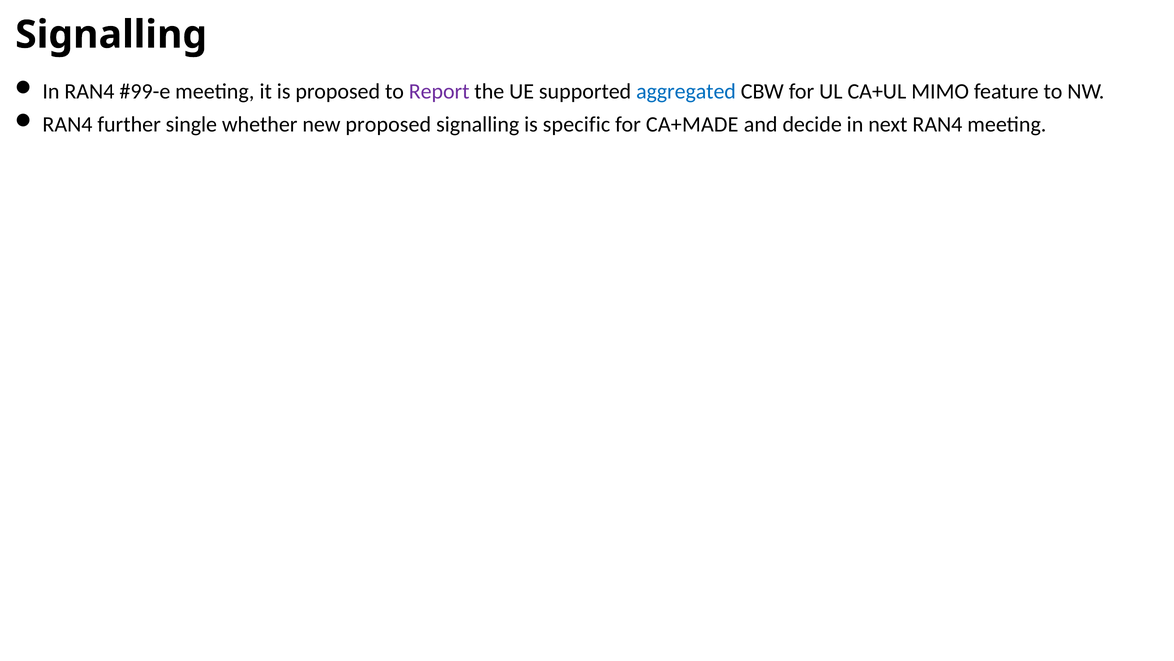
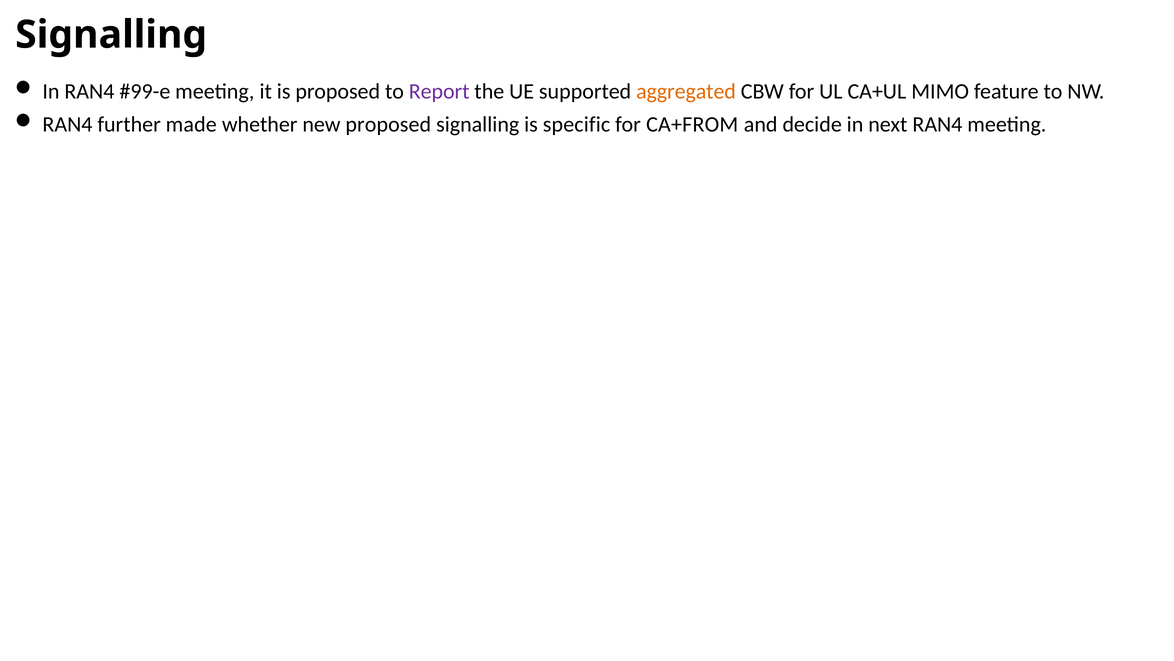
aggregated colour: blue -> orange
single: single -> made
CA+MADE: CA+MADE -> CA+FROM
